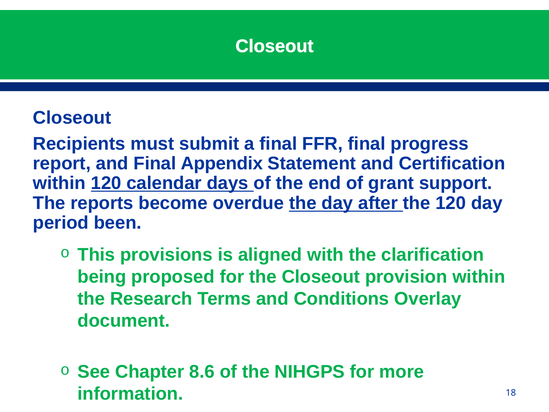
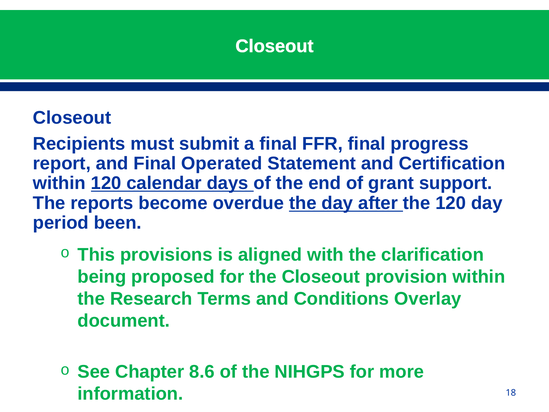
Appendix: Appendix -> Operated
